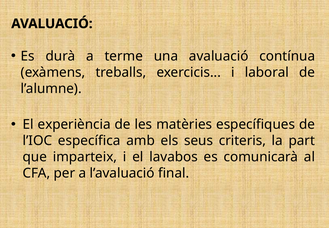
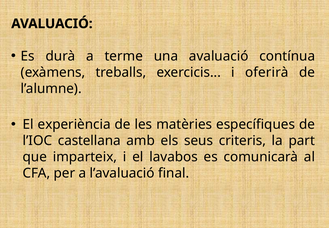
laboral: laboral -> oferirà
específica: específica -> castellana
